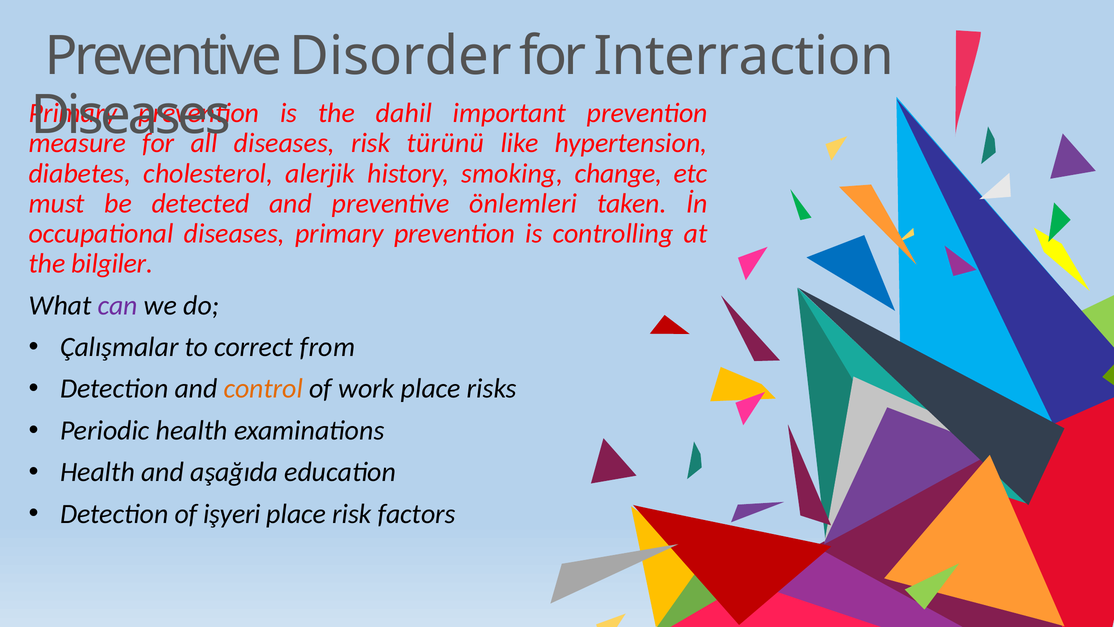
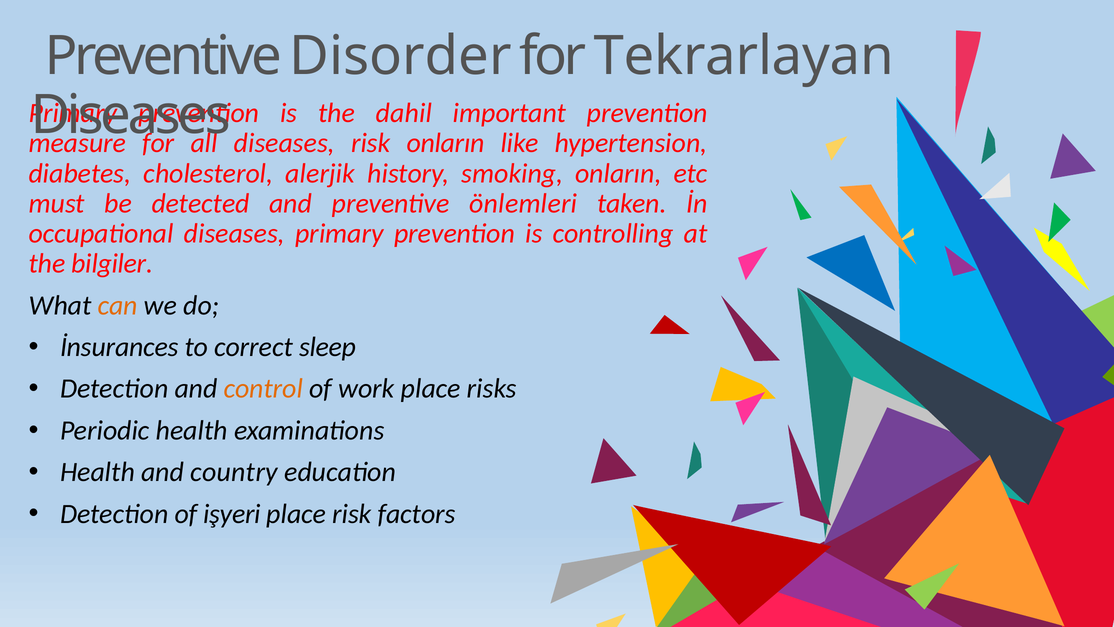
Interraction: Interraction -> Tekrarlayan
risk türünü: türünü -> onların
smoking change: change -> onların
can colour: purple -> orange
Çalışmalar: Çalışmalar -> İnsurances
from: from -> sleep
aşağıda: aşağıda -> country
